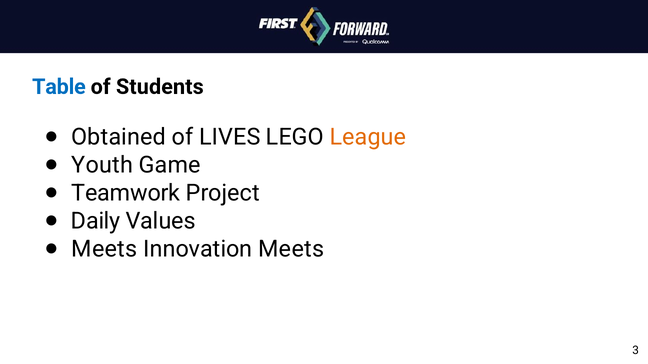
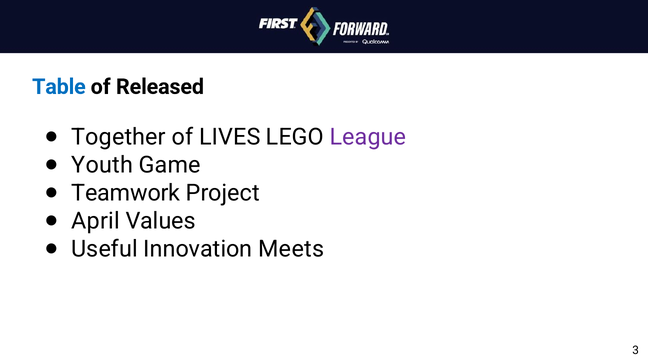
Students: Students -> Released
Obtained: Obtained -> Together
League colour: orange -> purple
Daily: Daily -> April
Meets at (104, 249): Meets -> Useful
